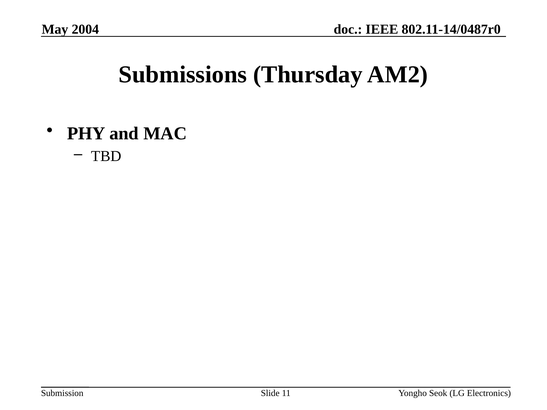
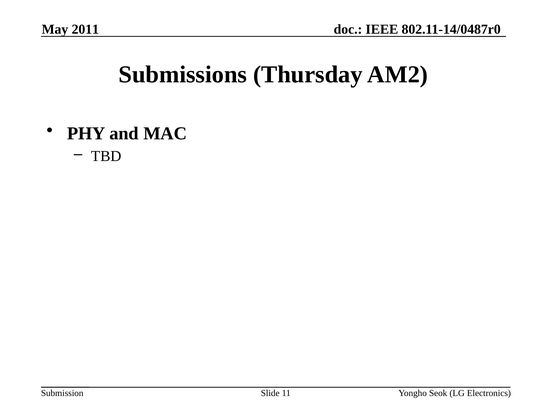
2004: 2004 -> 2011
